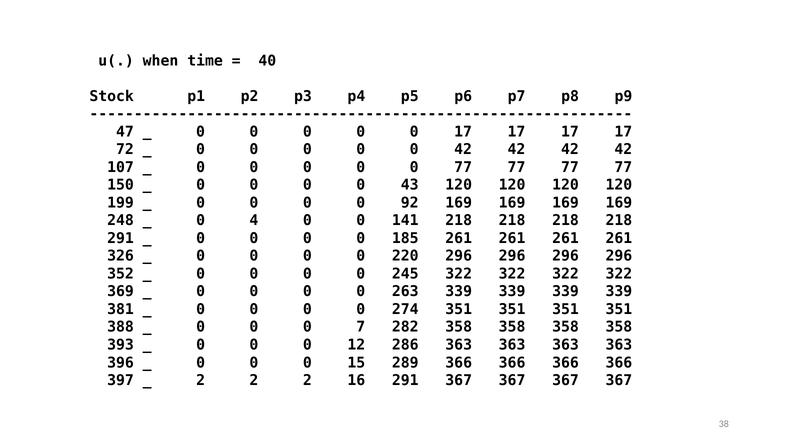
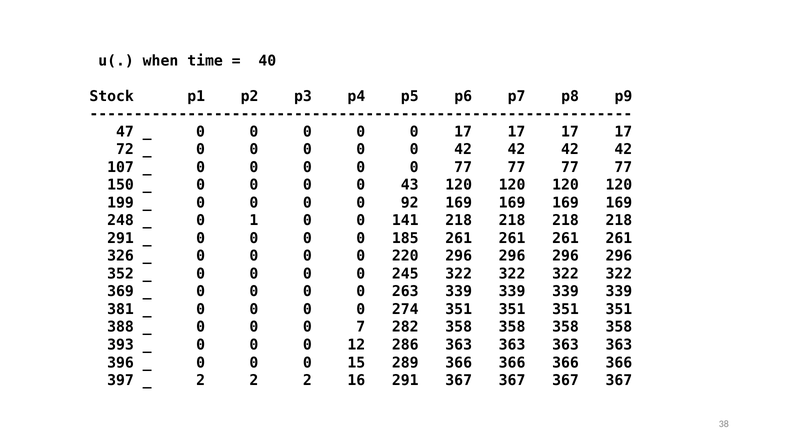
4: 4 -> 1
